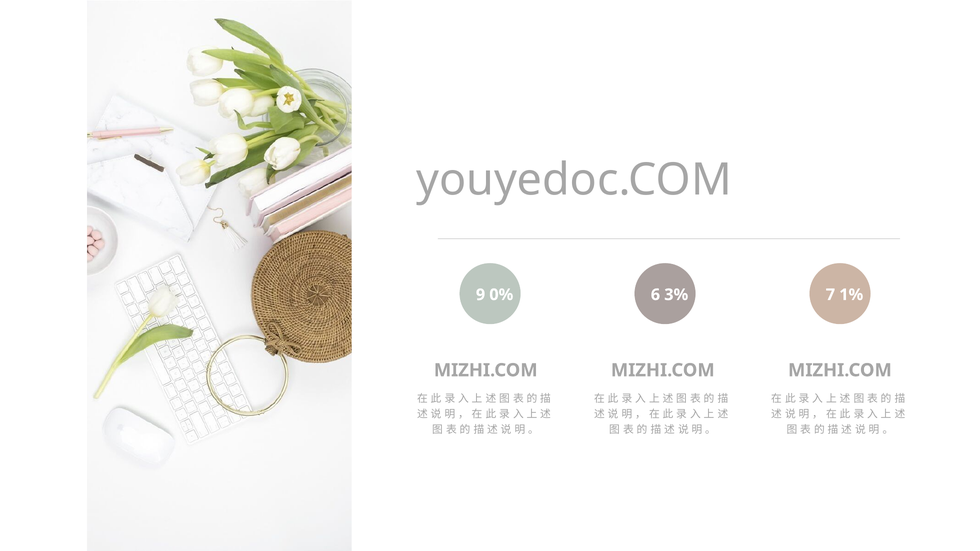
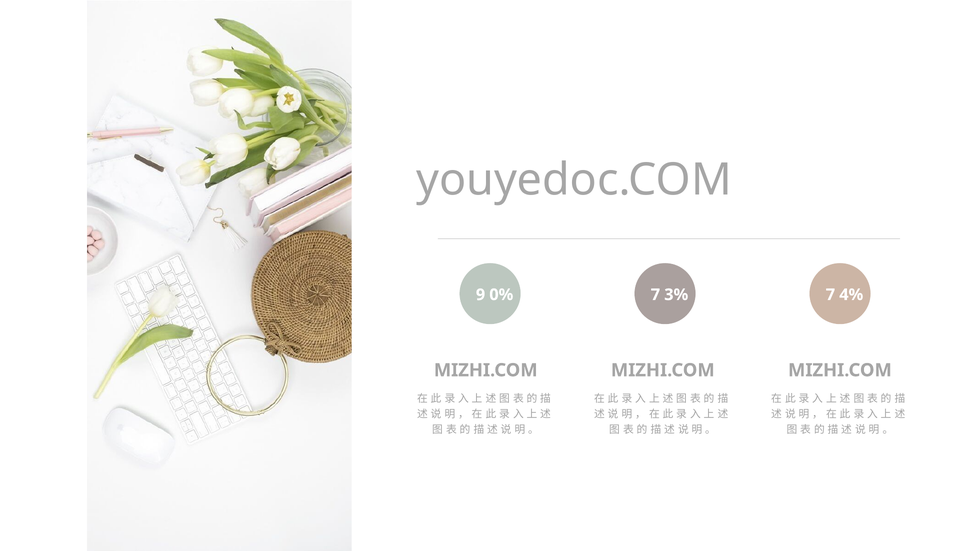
0% 6: 6 -> 7
1%: 1% -> 4%
